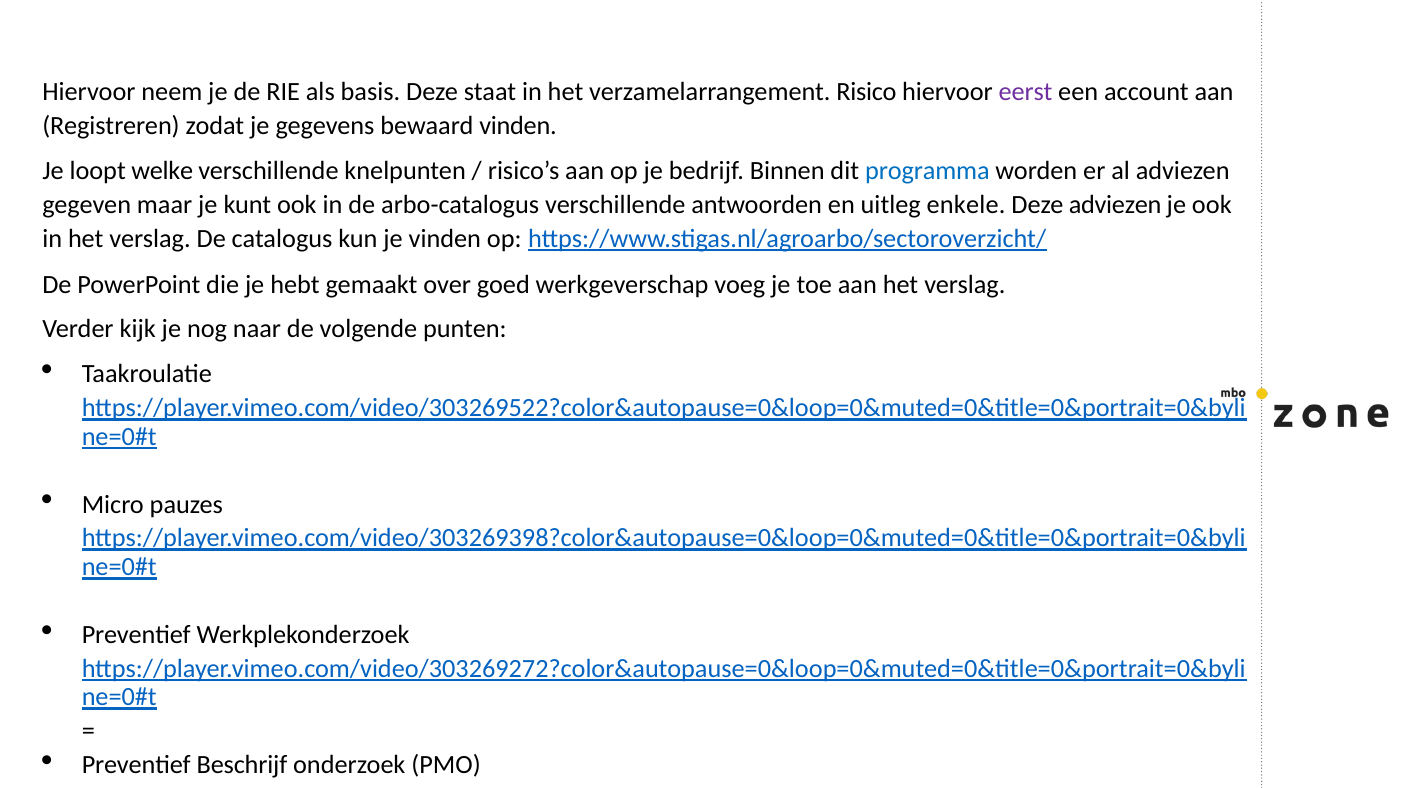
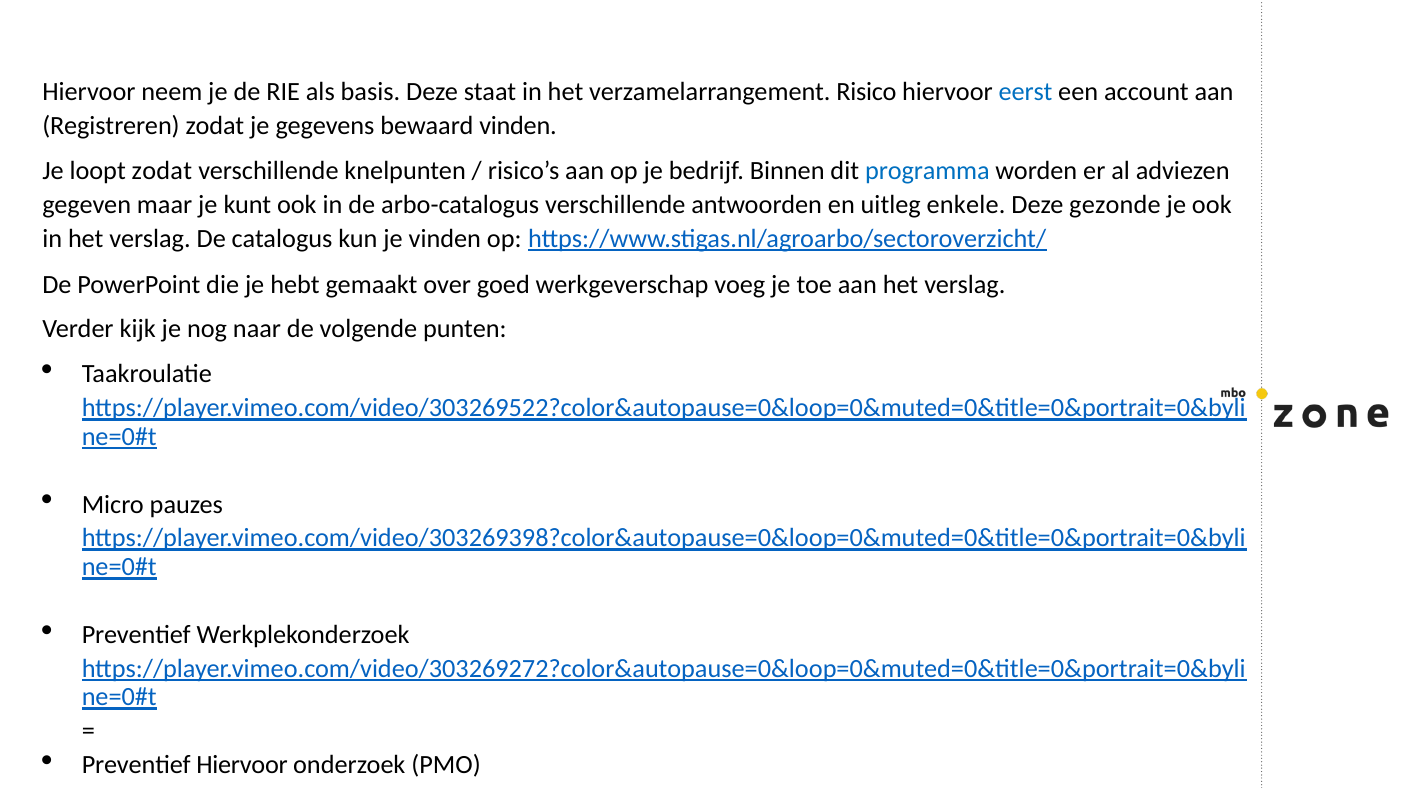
eerst colour: purple -> blue
loopt welke: welke -> zodat
Deze adviezen: adviezen -> gezonde
Preventief Beschrijf: Beschrijf -> Hiervoor
